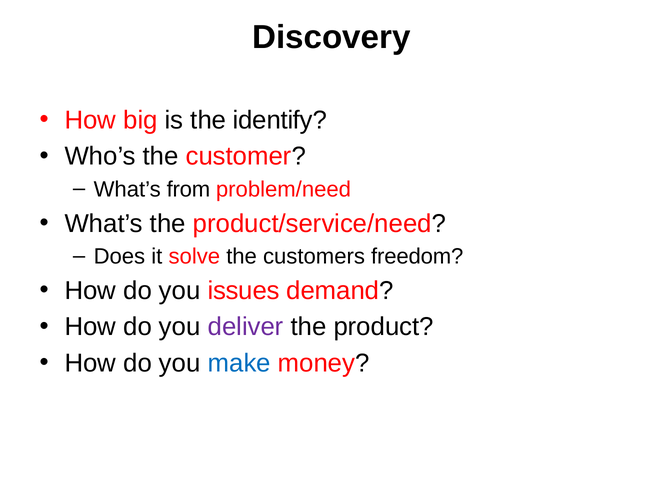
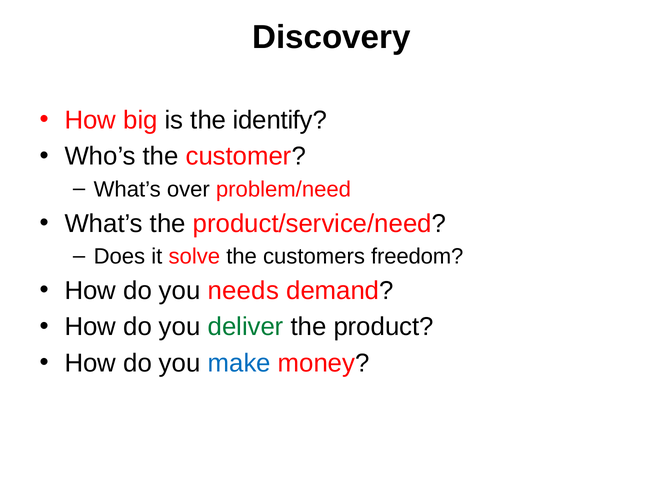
from: from -> over
issues: issues -> needs
deliver colour: purple -> green
